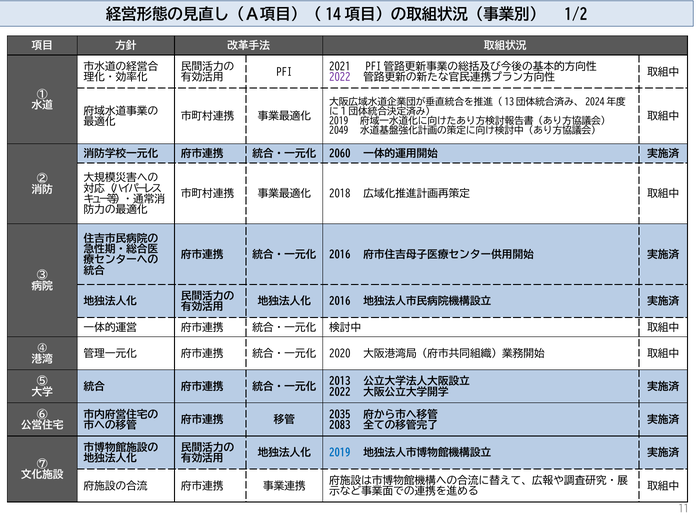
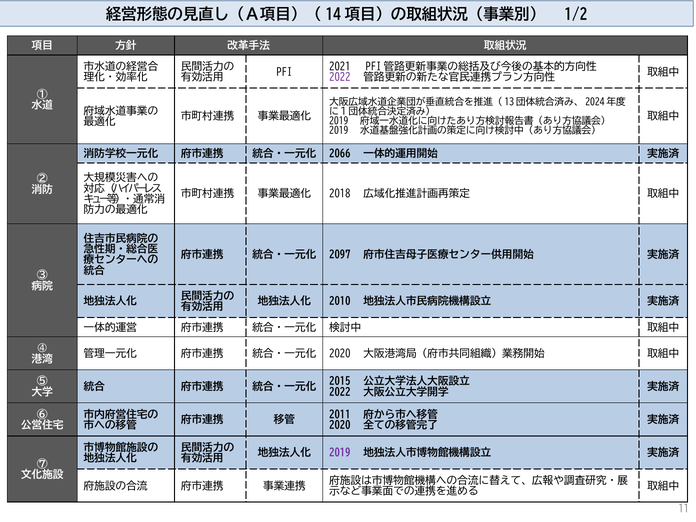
2049 at (339, 131): 2049 -> 2019
2060: 2060 -> 2066
2016 at (340, 255): 2016 -> 2097
2016 at (340, 301): 2016 -> 2010
2013: 2013 -> 2015
2035: 2035 -> 2011
2083 at (340, 425): 2083 -> 2020
2019 at (340, 453) colour: blue -> purple
